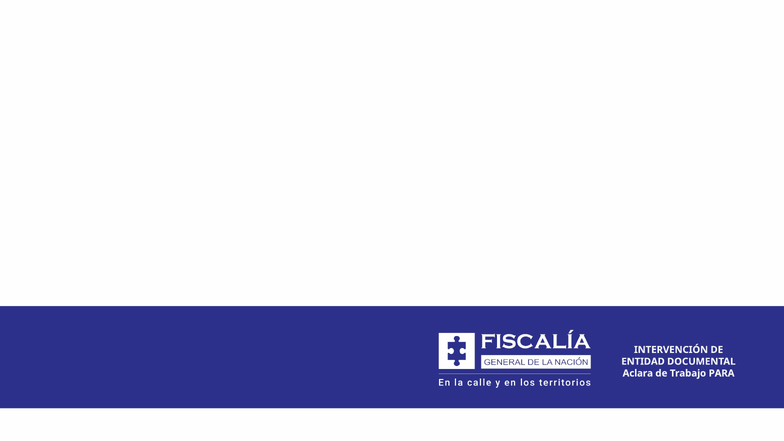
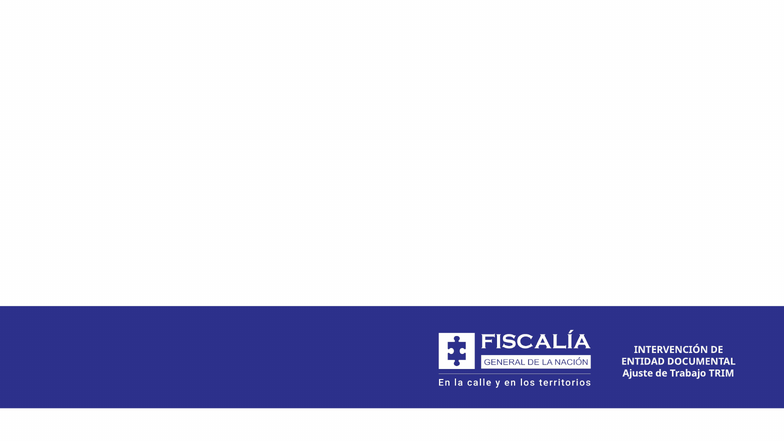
Aclara: Aclara -> Ajuste
PARA: PARA -> TRIM
